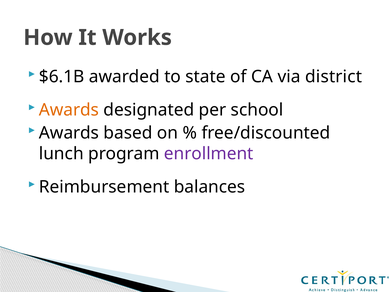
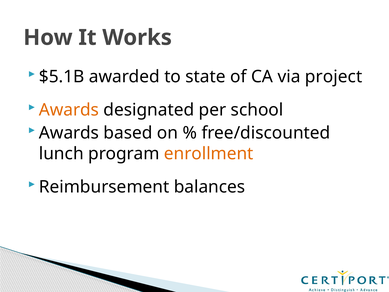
$6.1B: $6.1B -> $5.1B
district: district -> project
enrollment colour: purple -> orange
